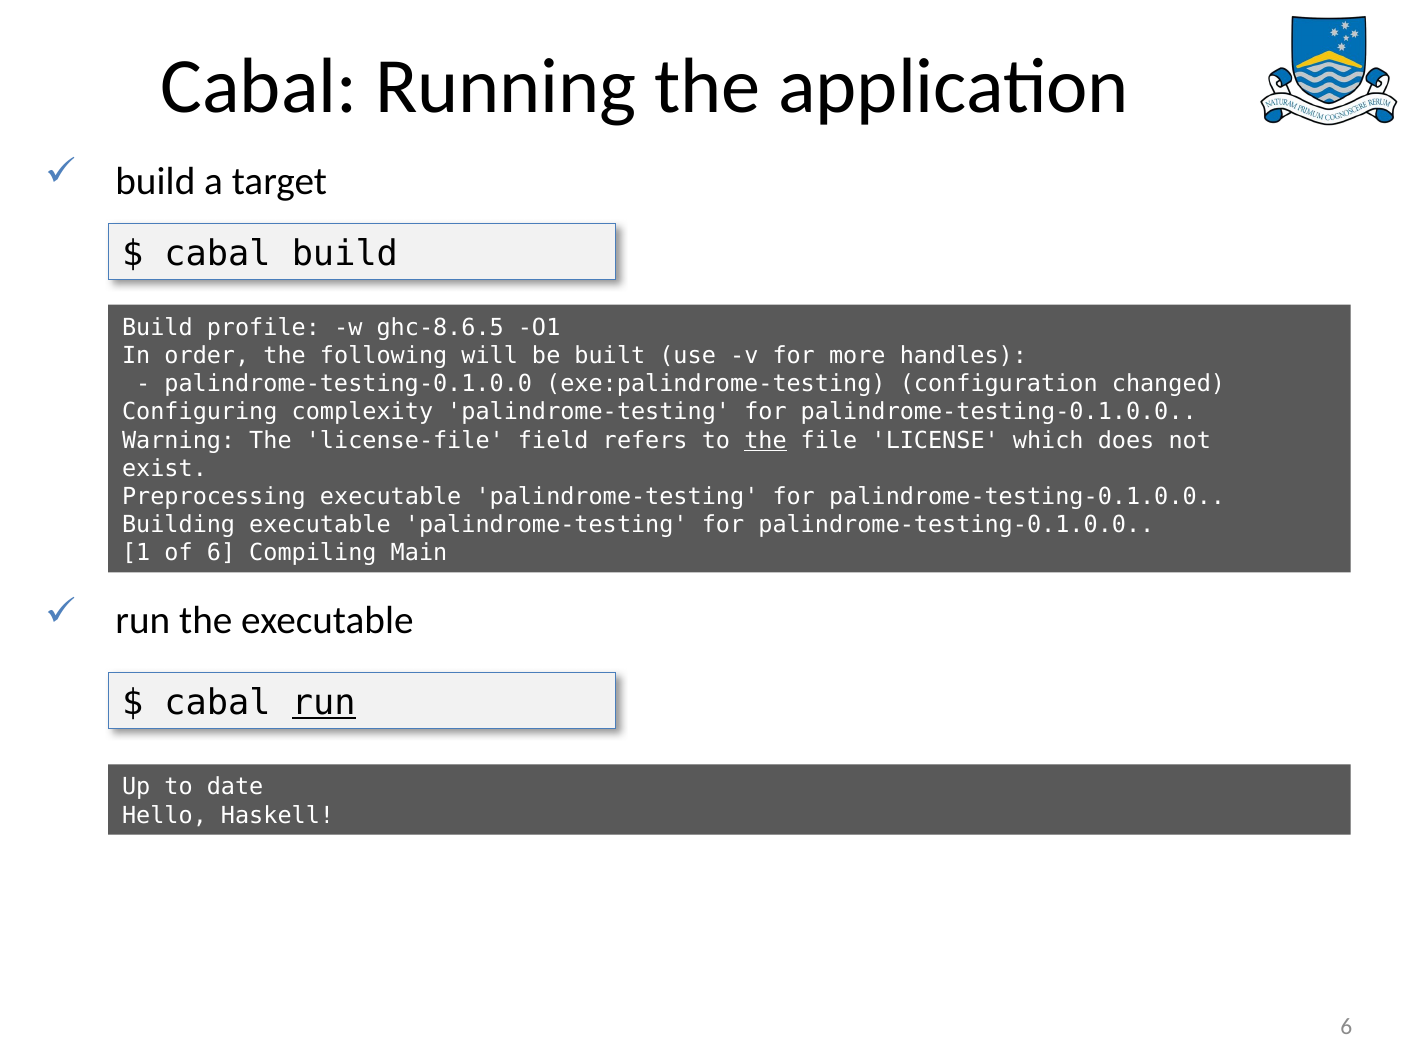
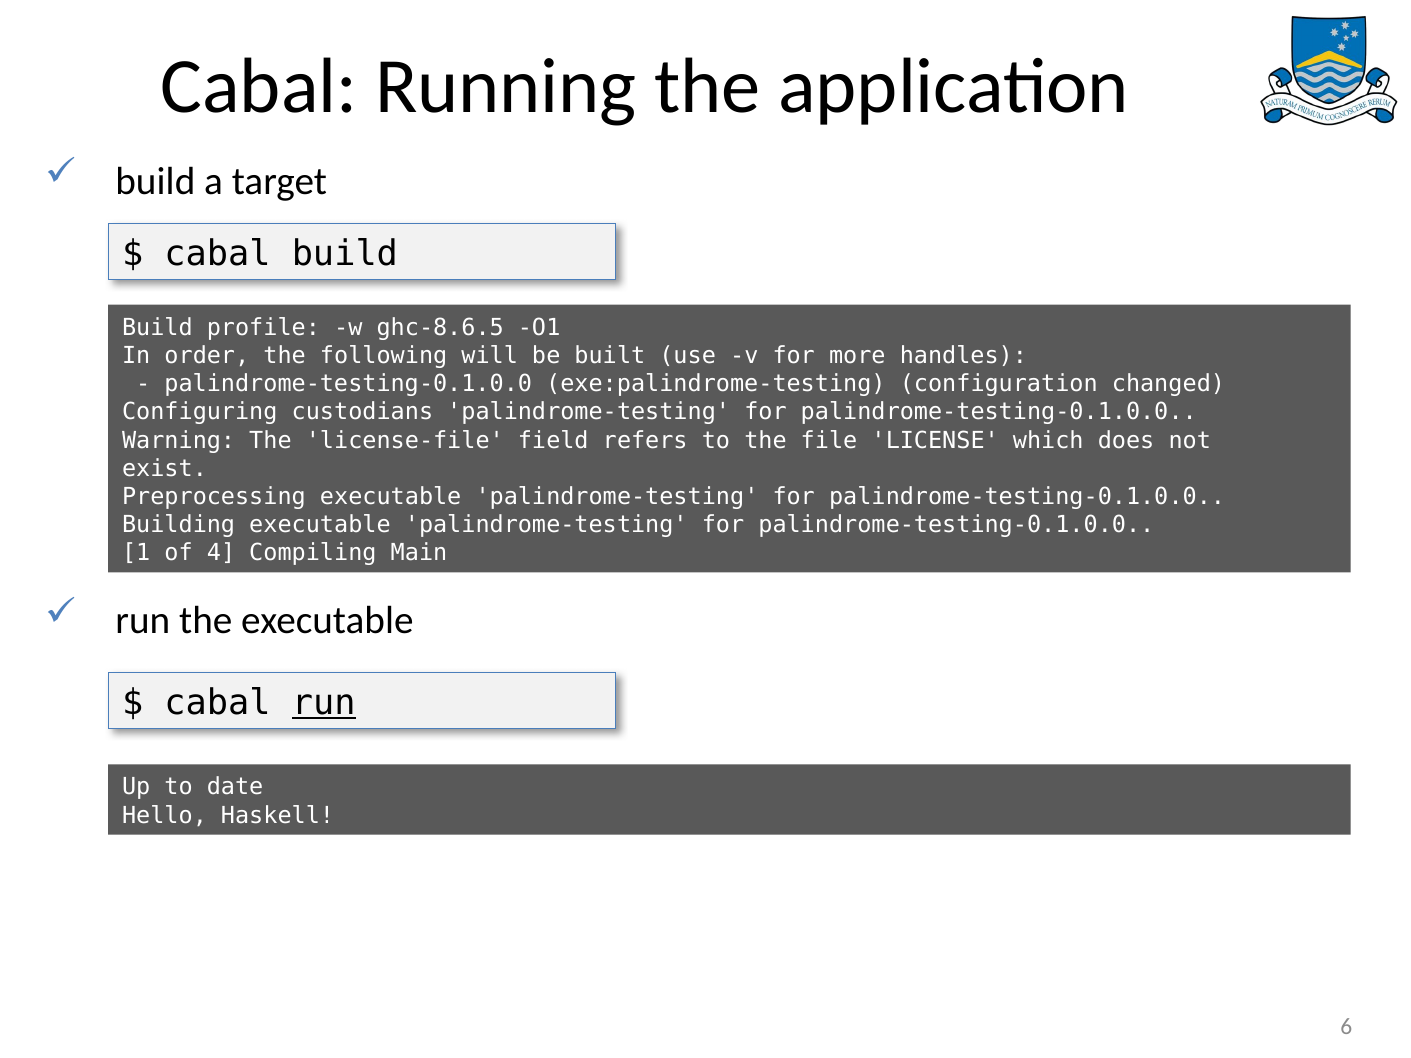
complexity: complexity -> custodians
the at (765, 440) underline: present -> none
of 6: 6 -> 4
